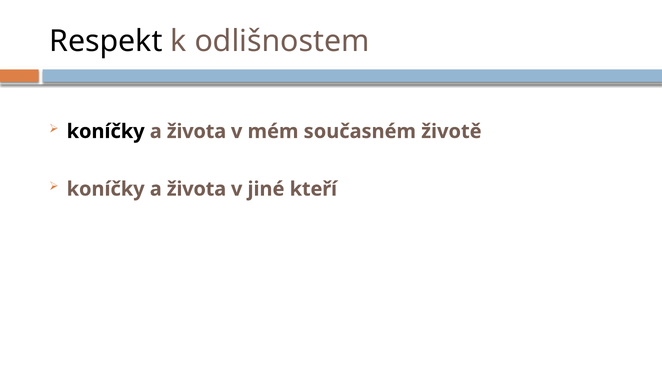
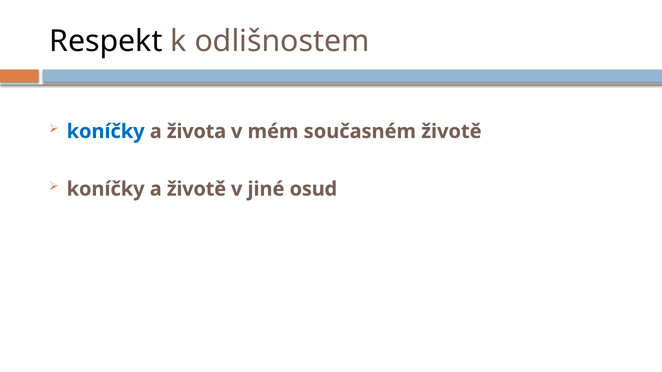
koníčky at (106, 132) colour: black -> blue
života at (196, 189): života -> životě
kteří: kteří -> osud
